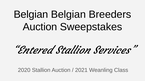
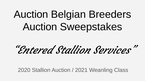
Belgian at (31, 14): Belgian -> Auction
